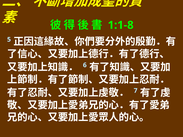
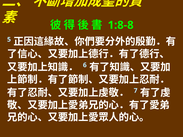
1:1-8: 1:1-8 -> 1:8-8
